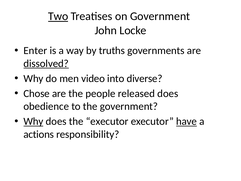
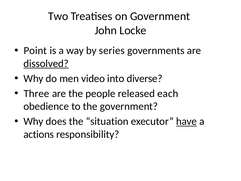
Two underline: present -> none
Enter: Enter -> Point
truths: truths -> series
Chose: Chose -> Three
released does: does -> each
Why at (33, 121) underline: present -> none
the executor: executor -> situation
